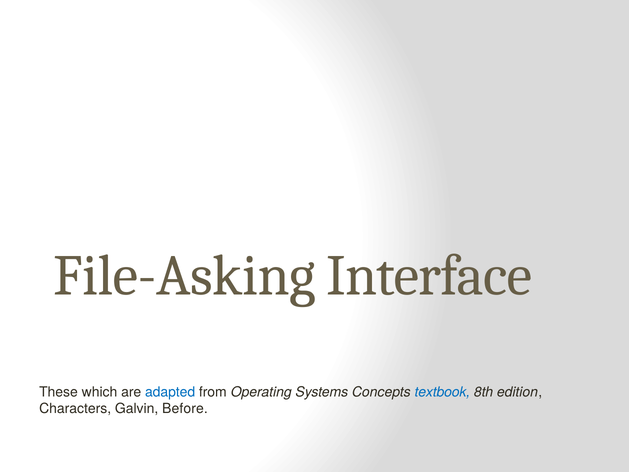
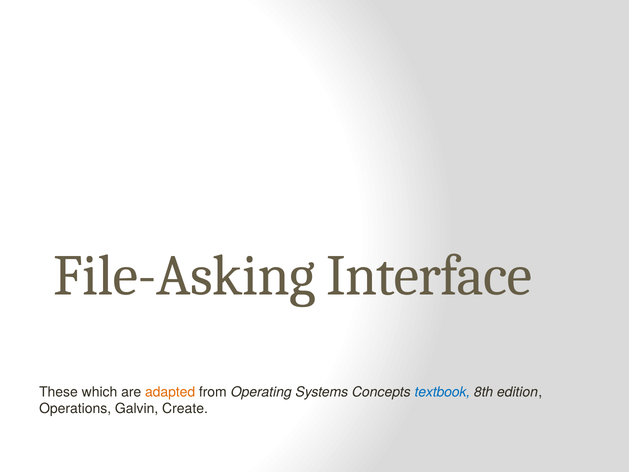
adapted colour: blue -> orange
Characters: Characters -> Operations
Before: Before -> Create
